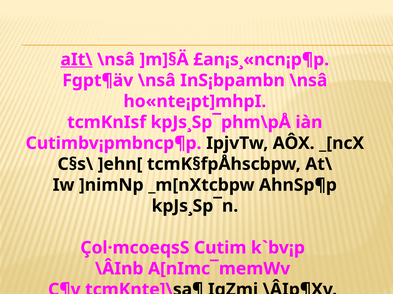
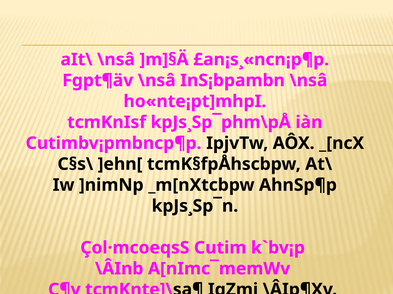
aIt\ underline: present -> none
